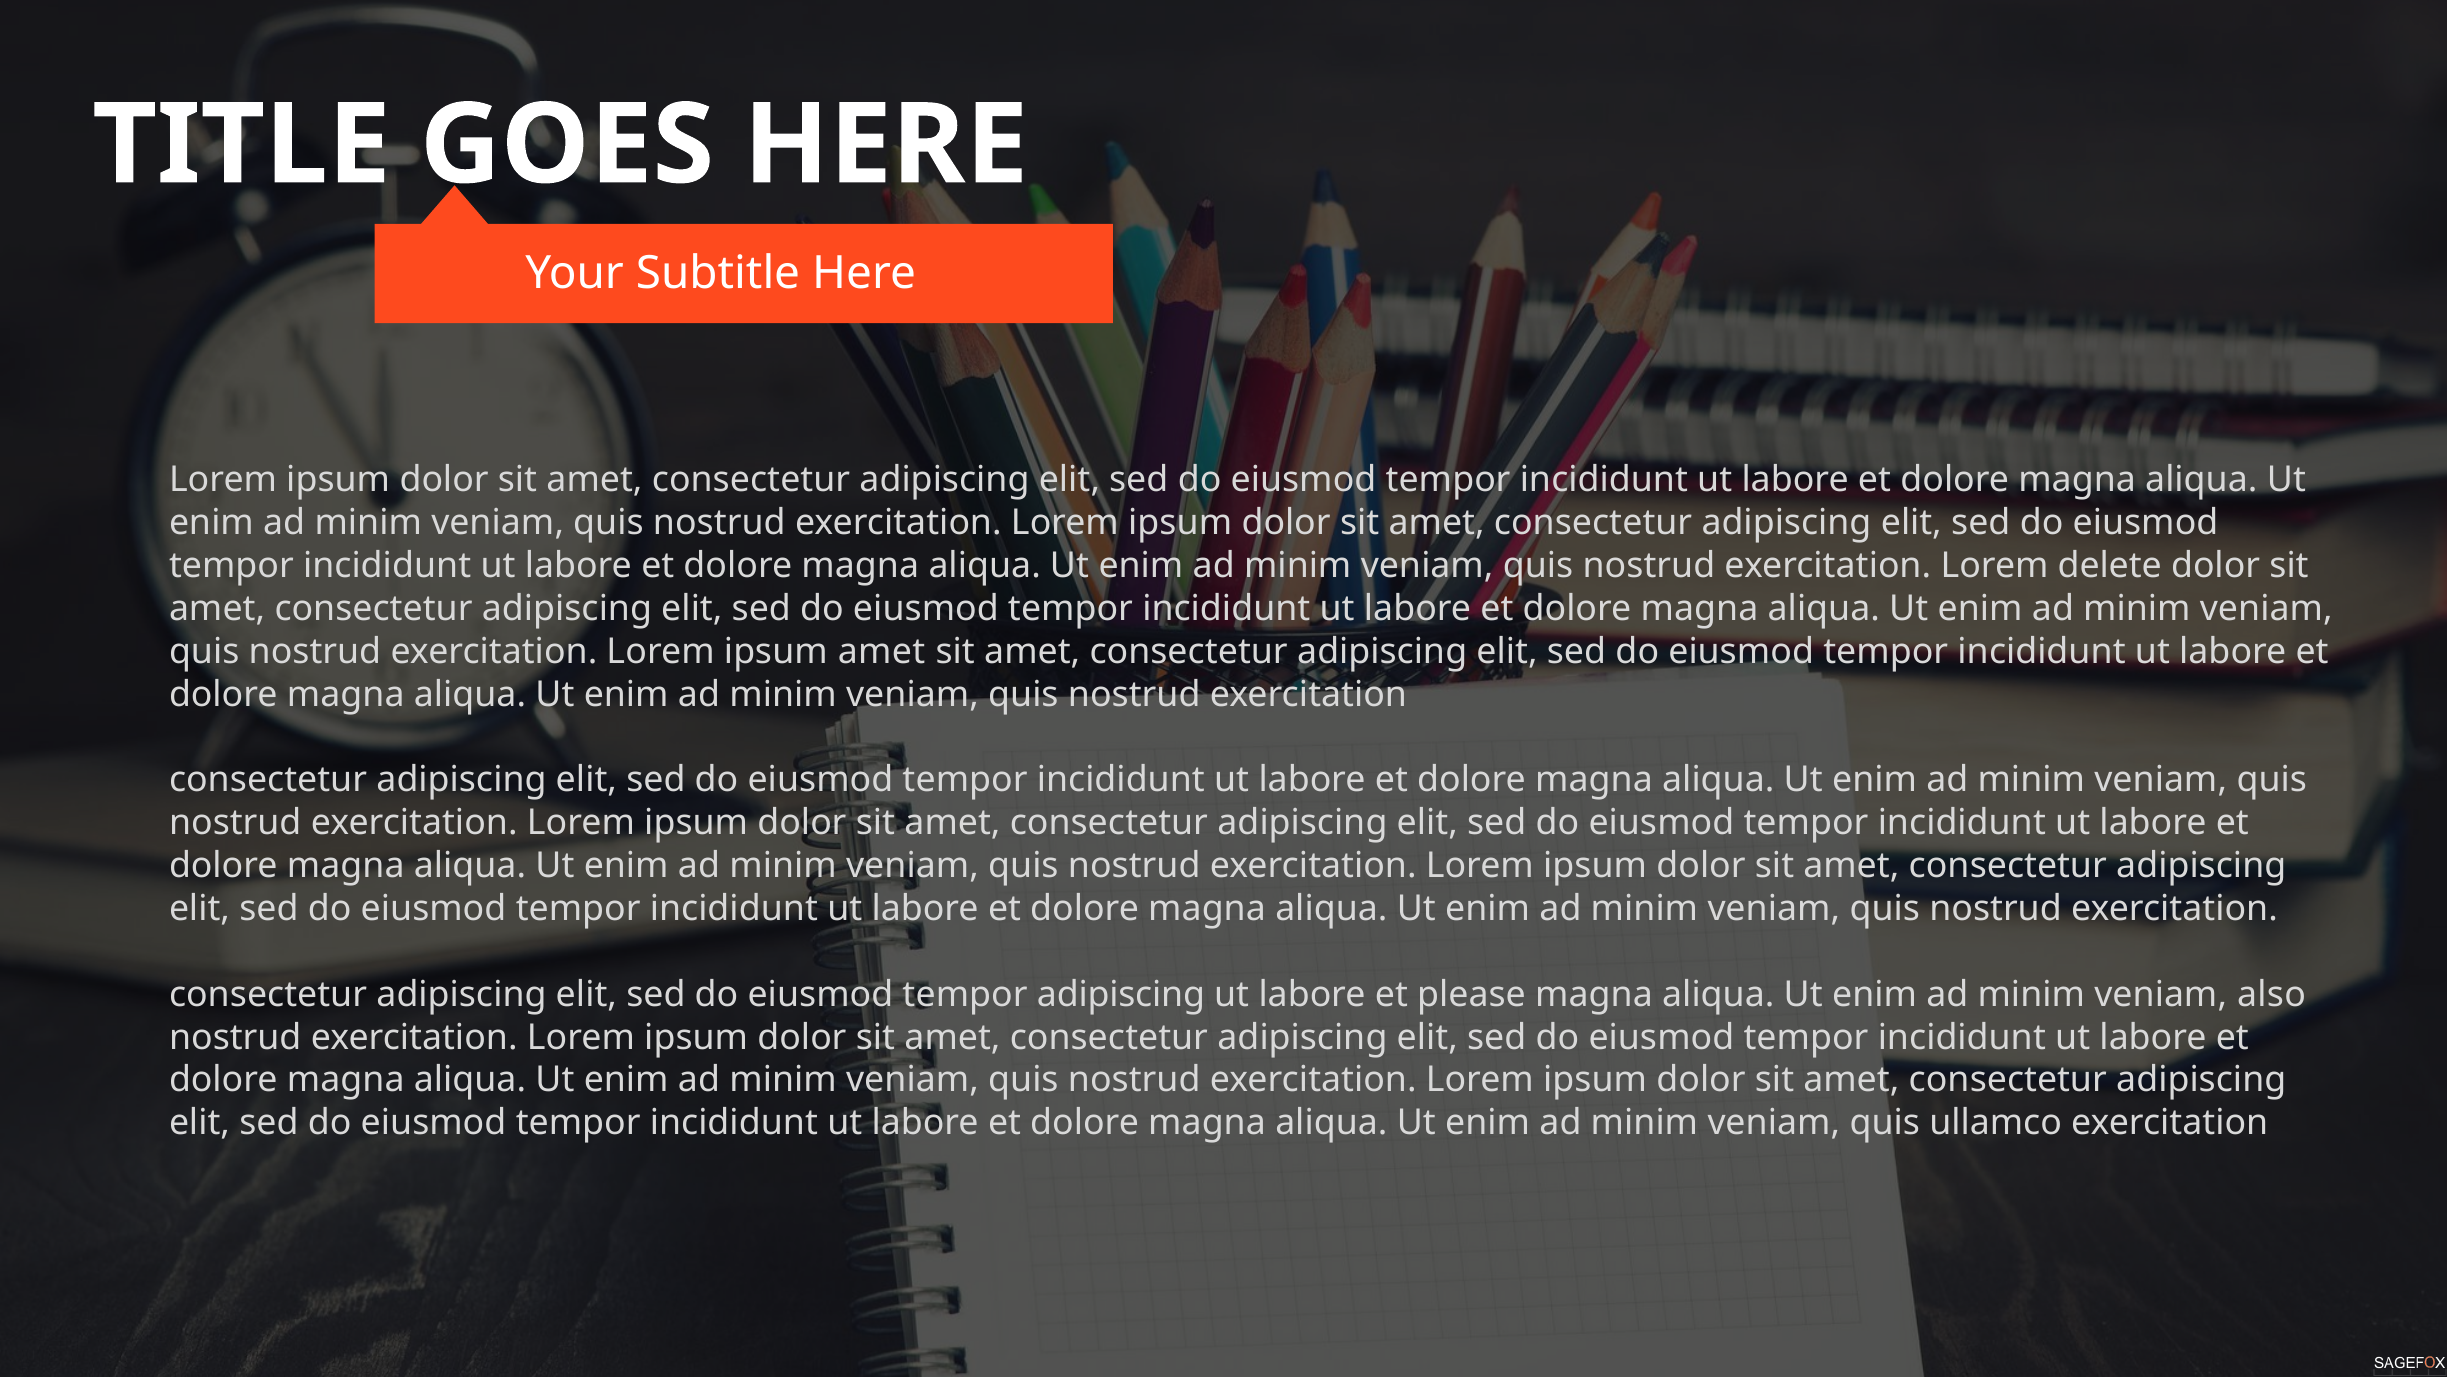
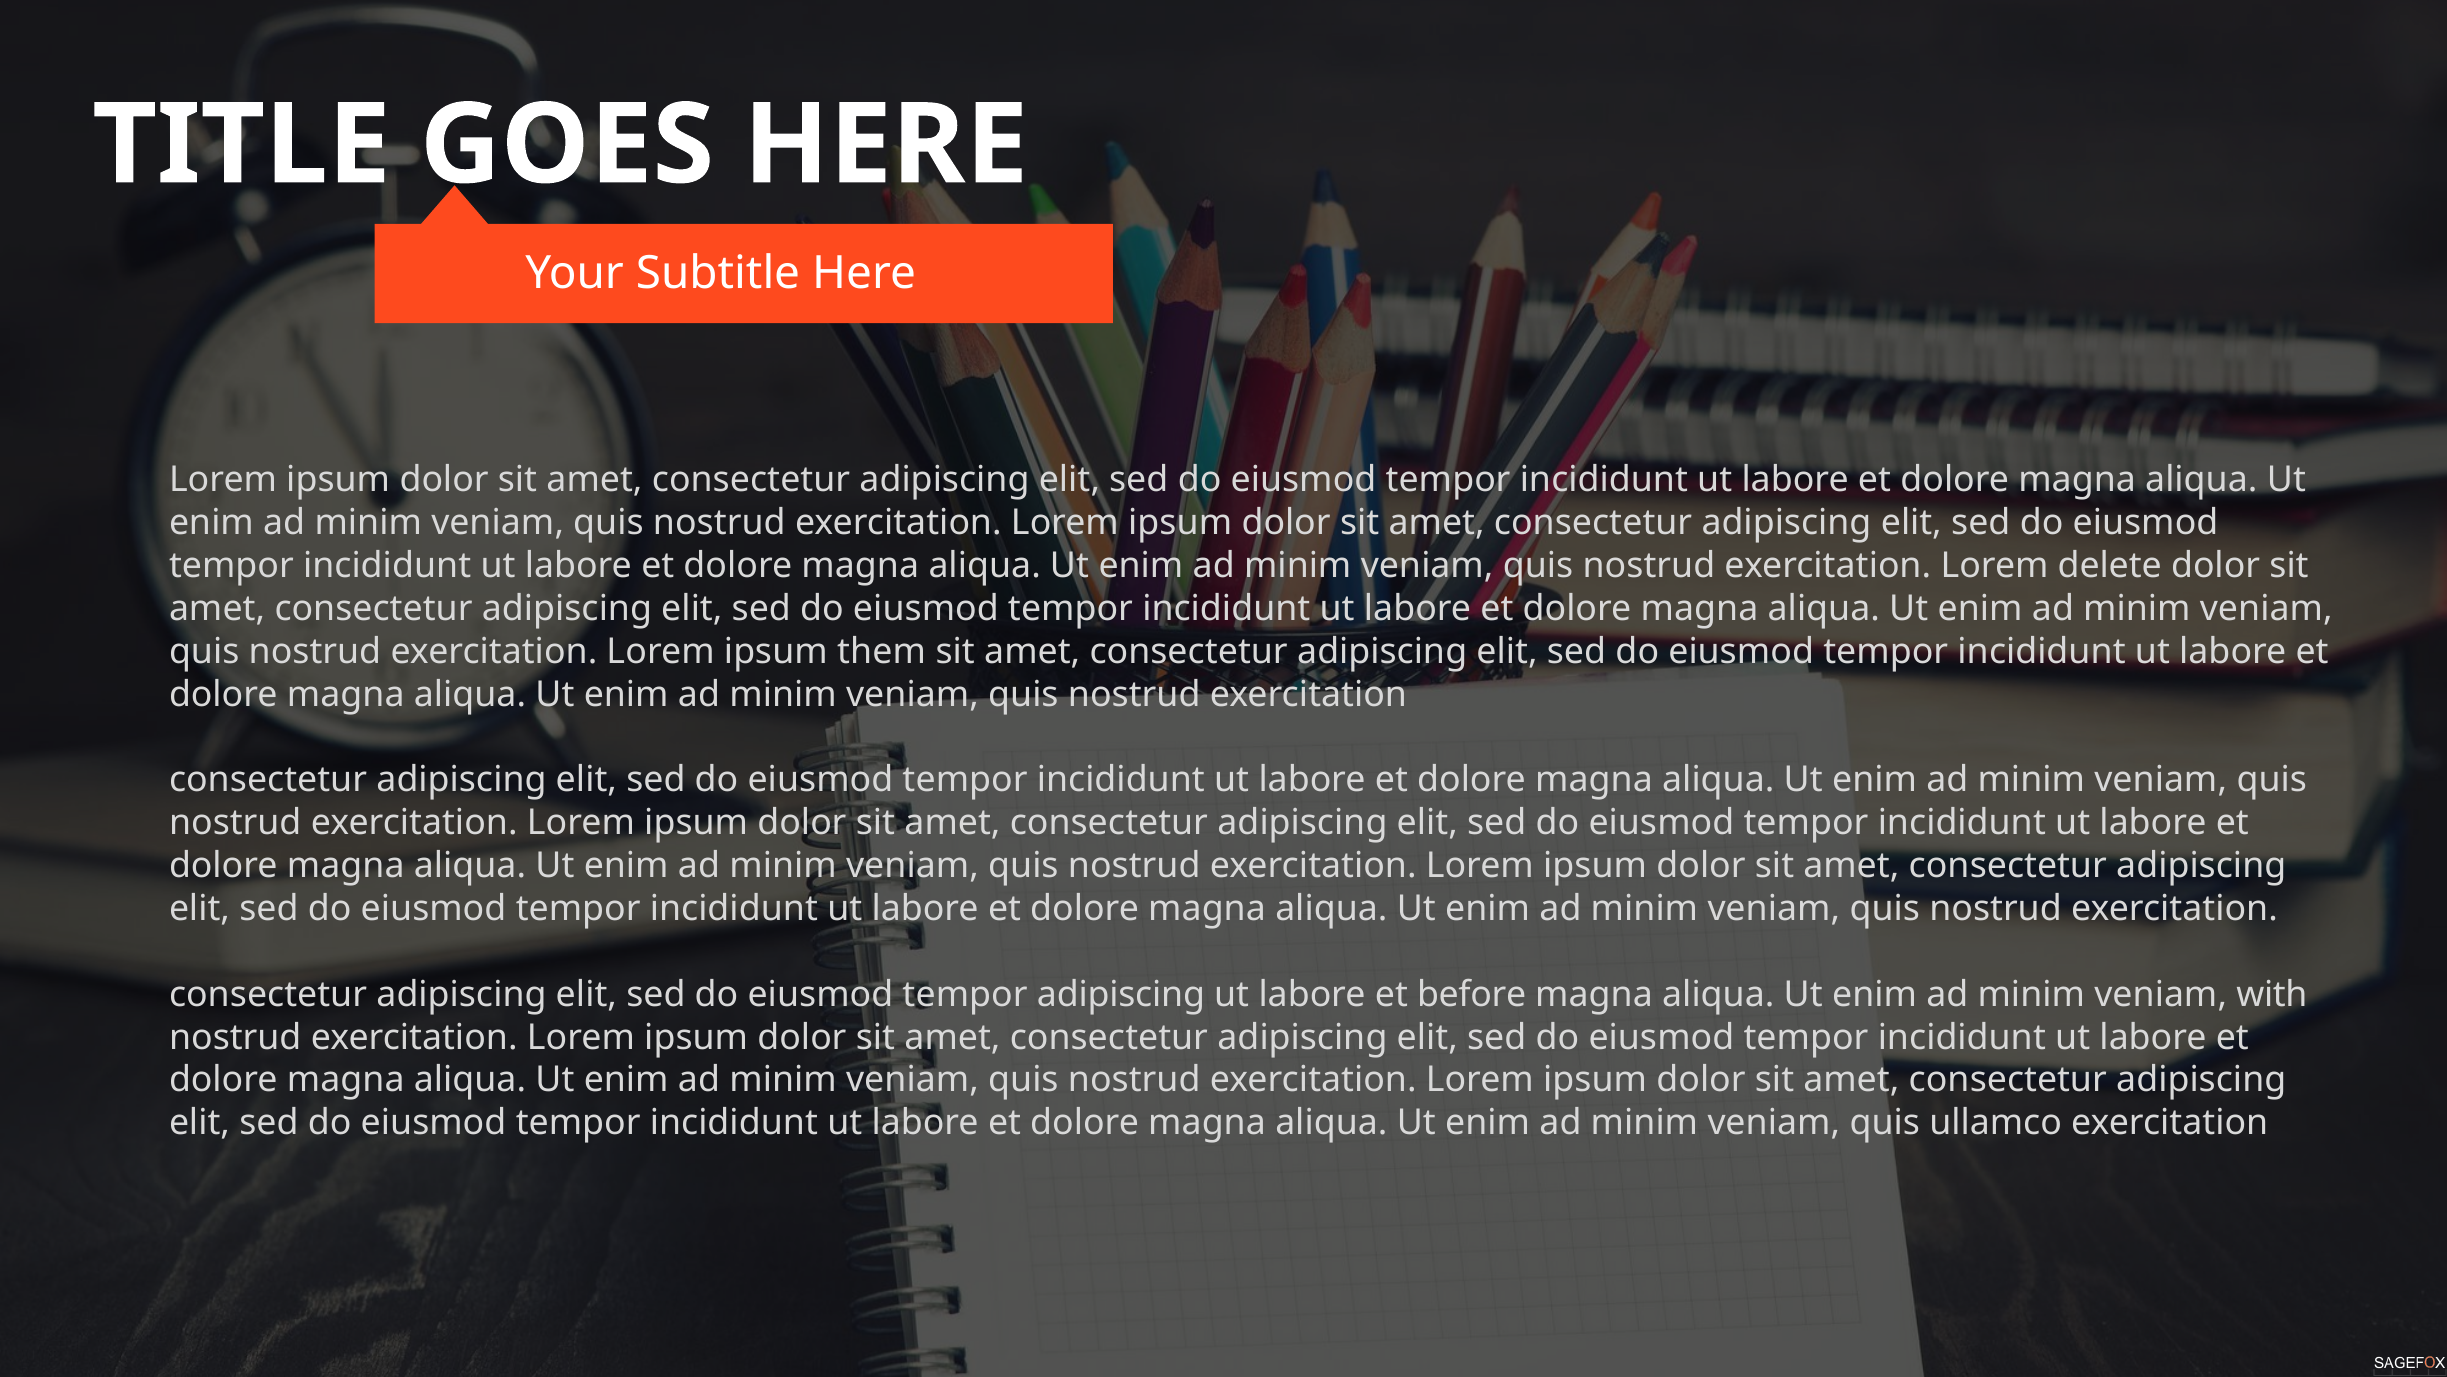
ipsum amet: amet -> them
please: please -> before
also: also -> with
